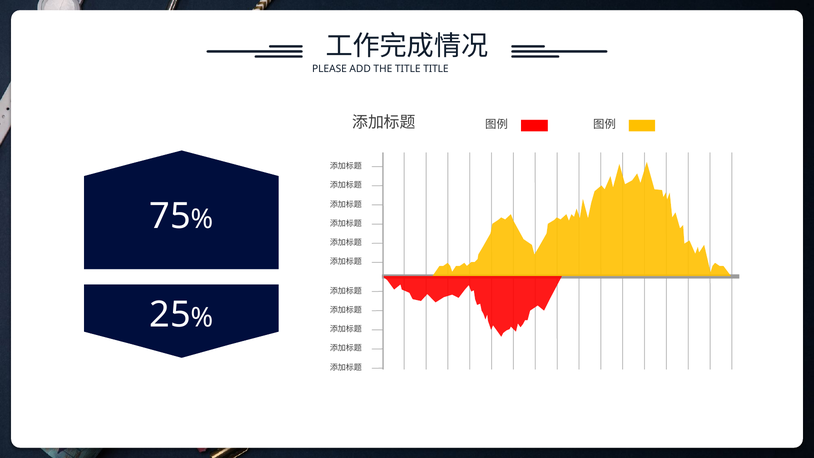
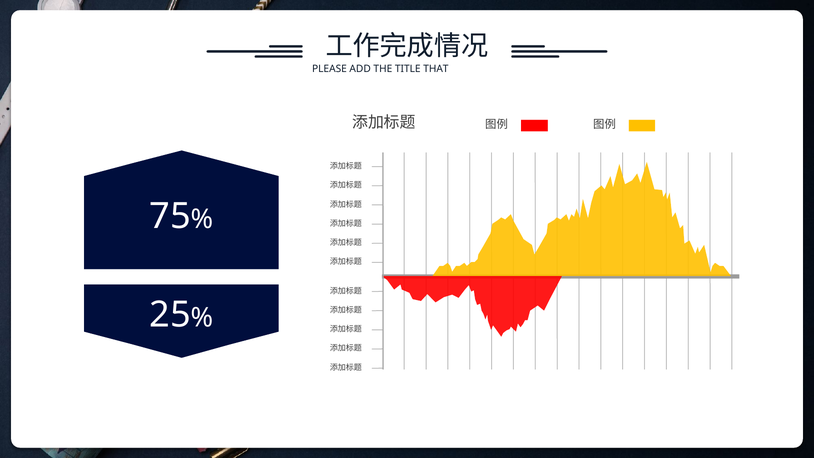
TITLE TITLE: TITLE -> THAT
